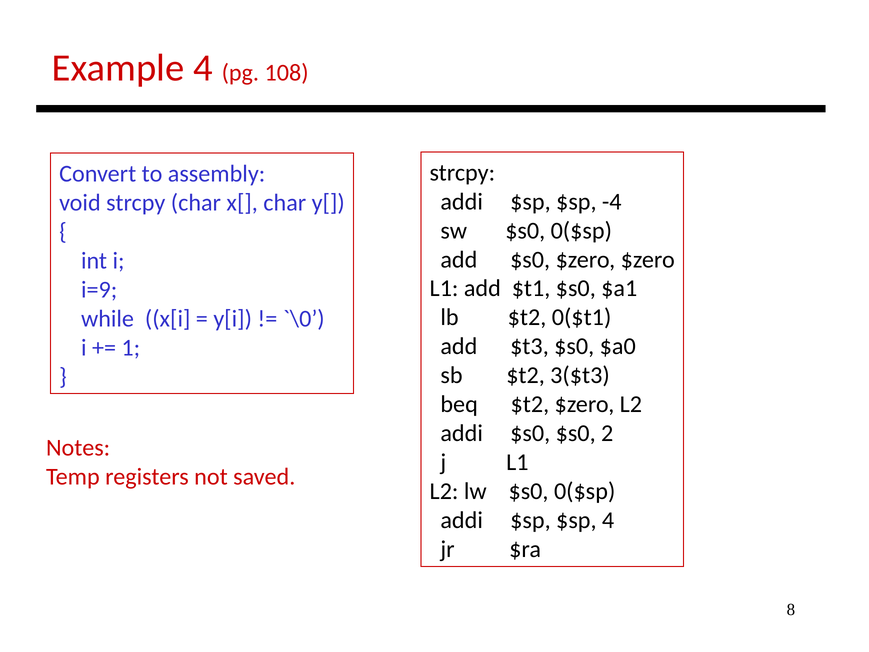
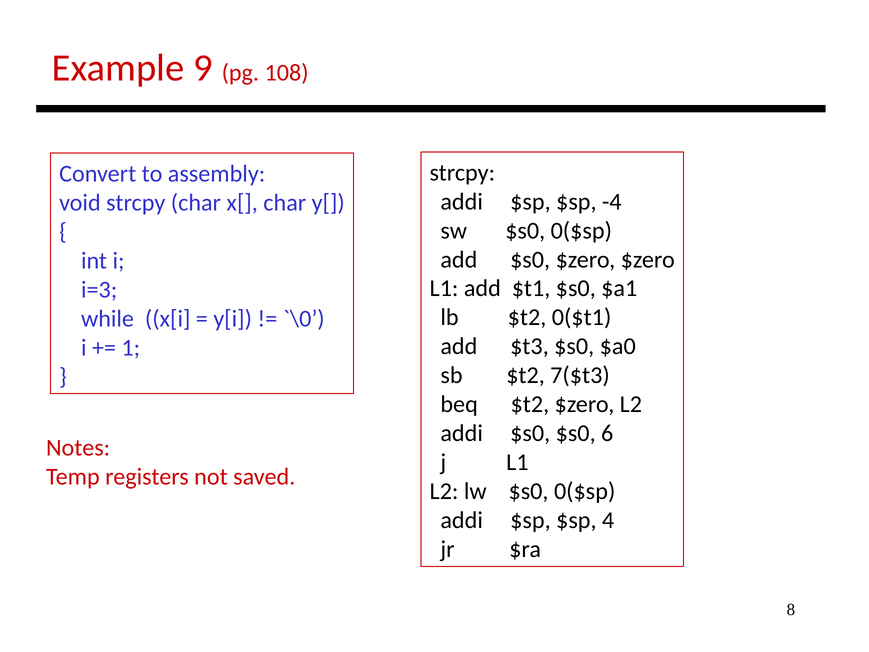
Example 4: 4 -> 9
i=9: i=9 -> i=3
3($t3: 3($t3 -> 7($t3
2: 2 -> 6
